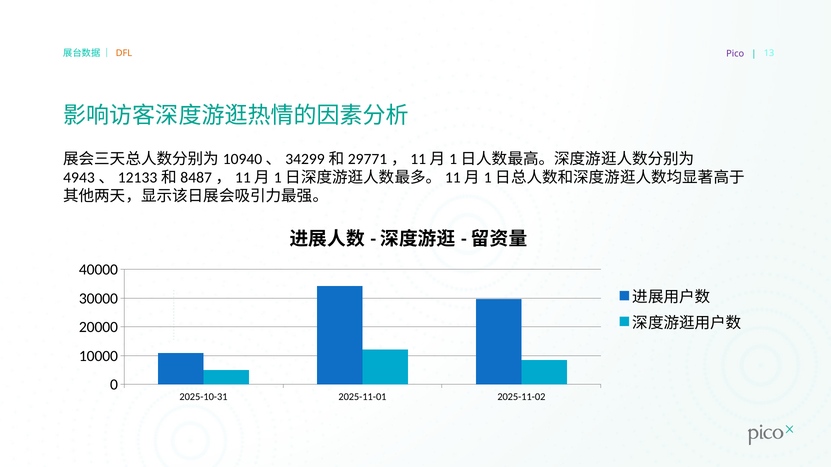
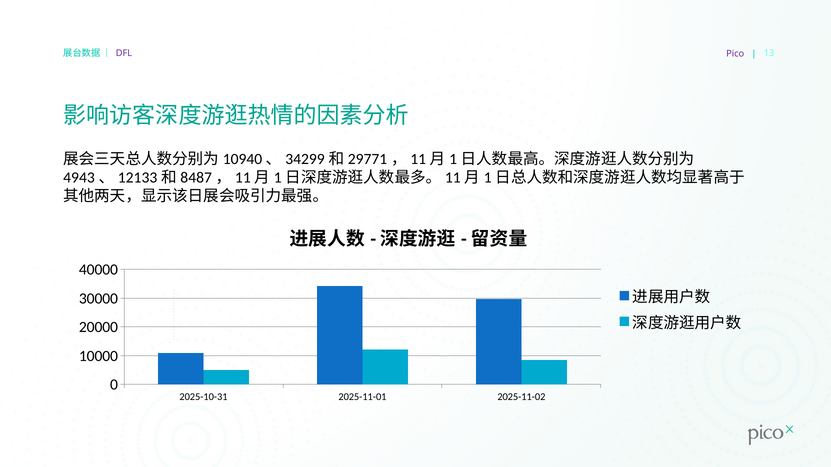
DFL colour: orange -> purple
